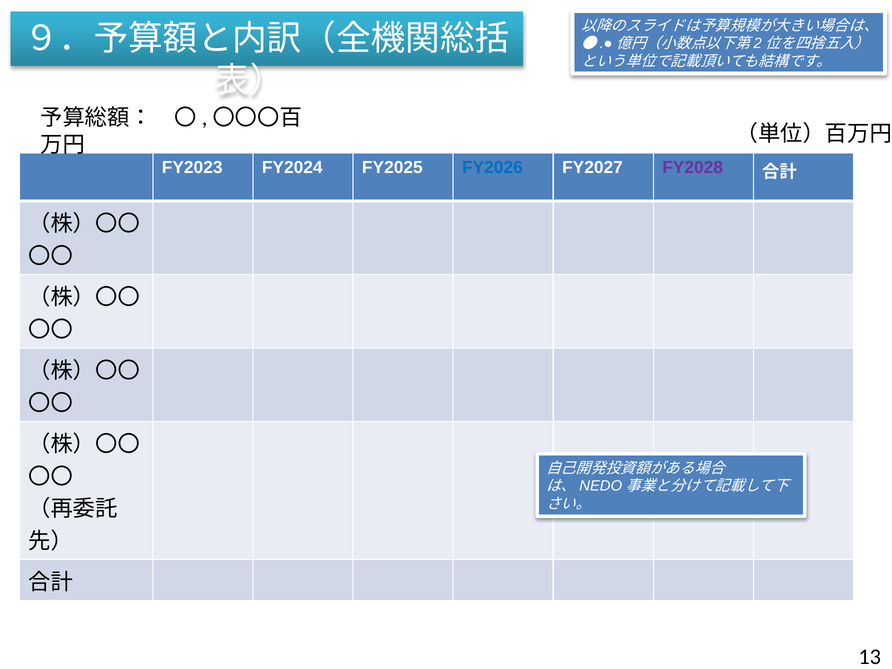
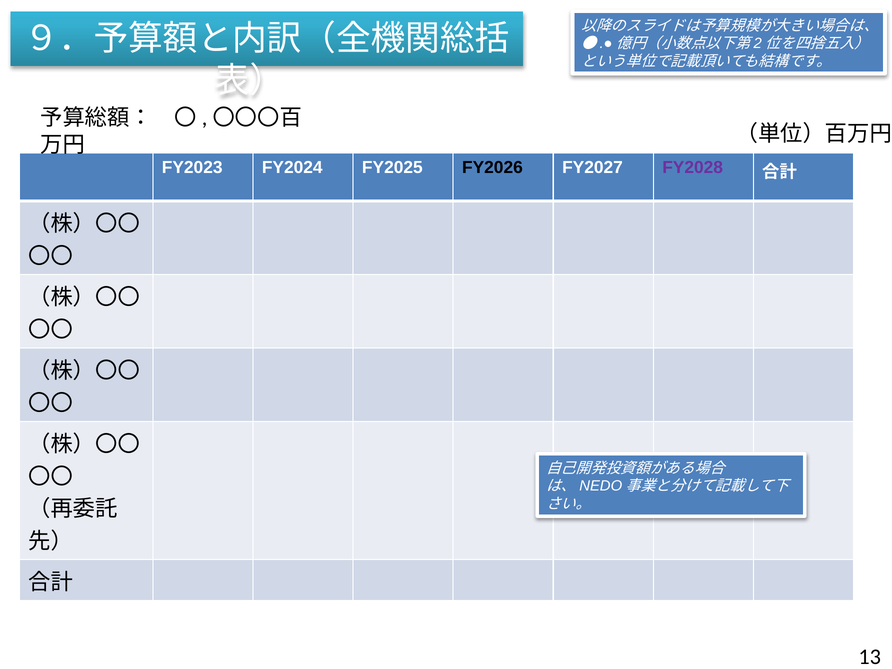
FY2026 colour: blue -> black
